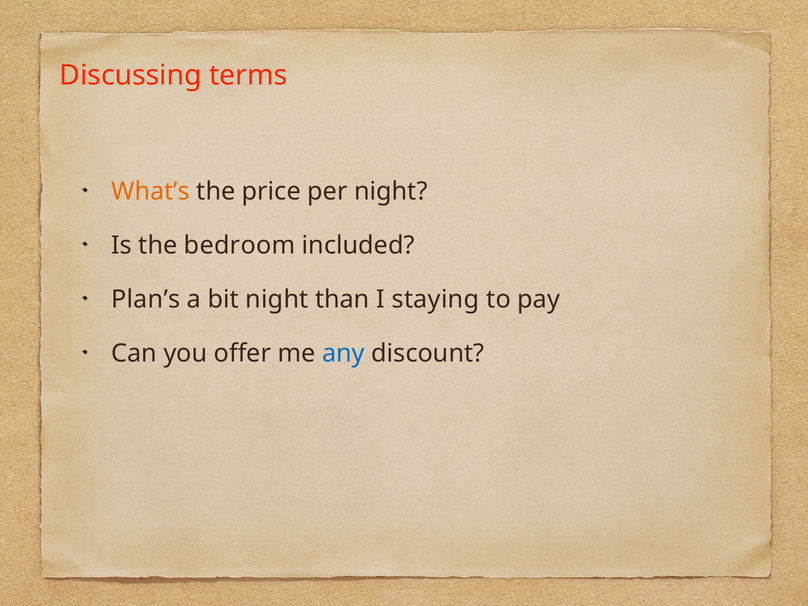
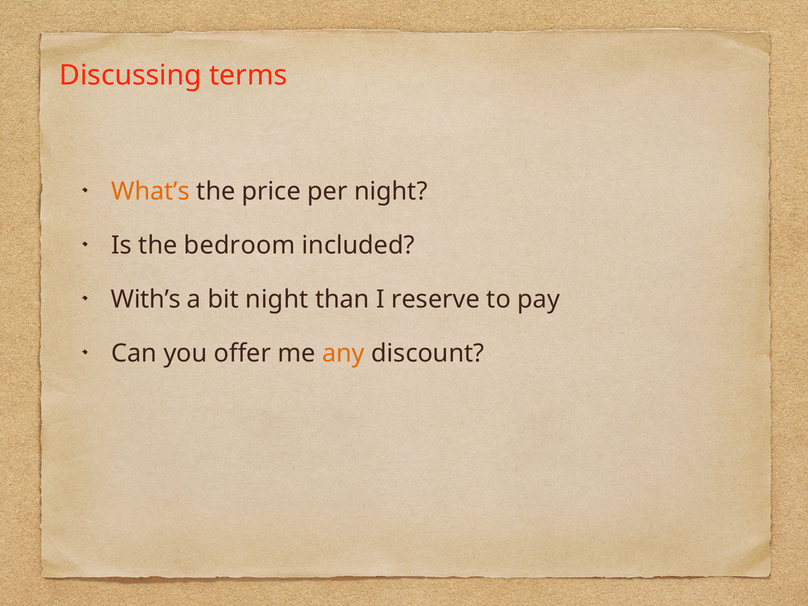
Plan’s: Plan’s -> With’s
staying: staying -> reserve
any colour: blue -> orange
